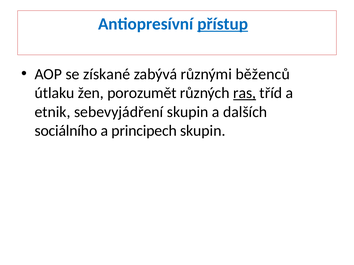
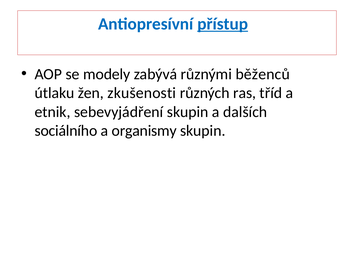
získané: získané -> modely
porozumět: porozumět -> zkušenosti
ras underline: present -> none
principech: principech -> organismy
